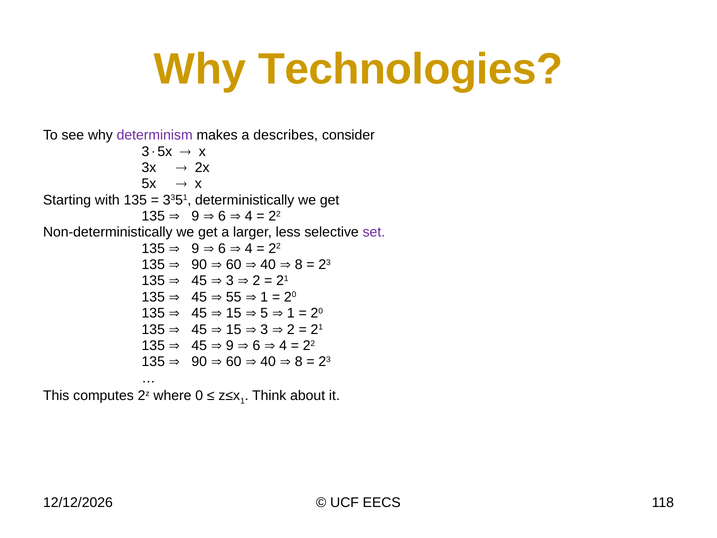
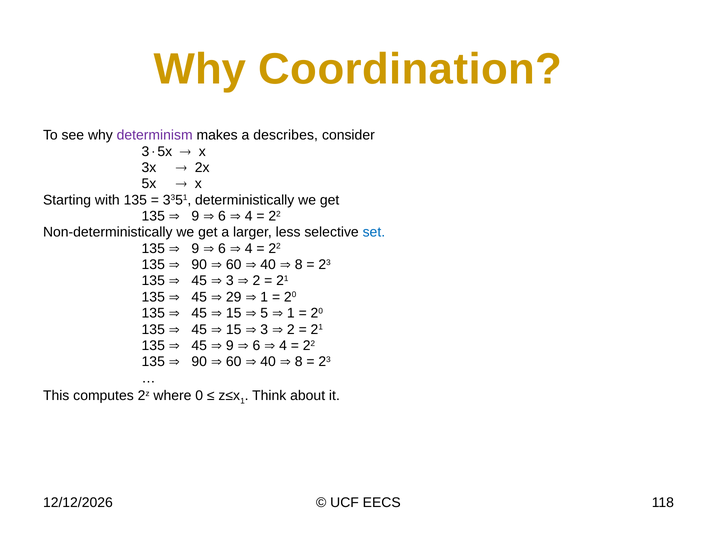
Technologies: Technologies -> Coordination
set colour: purple -> blue
55: 55 -> 29
